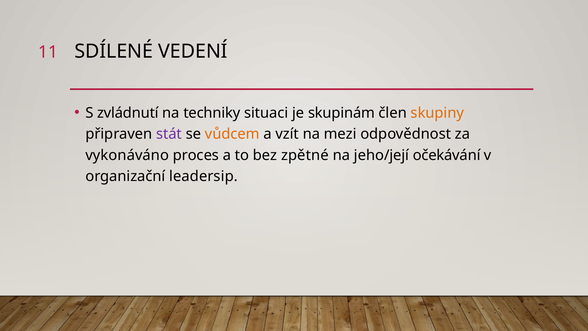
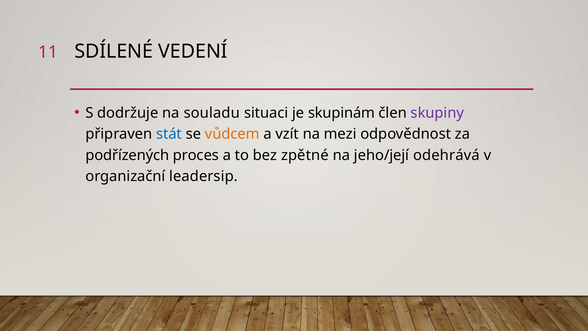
zvládnutí: zvládnutí -> dodržuje
techniky: techniky -> souladu
skupiny colour: orange -> purple
stát colour: purple -> blue
vykonáváno: vykonáváno -> podřízených
očekávání: očekávání -> odehrává
